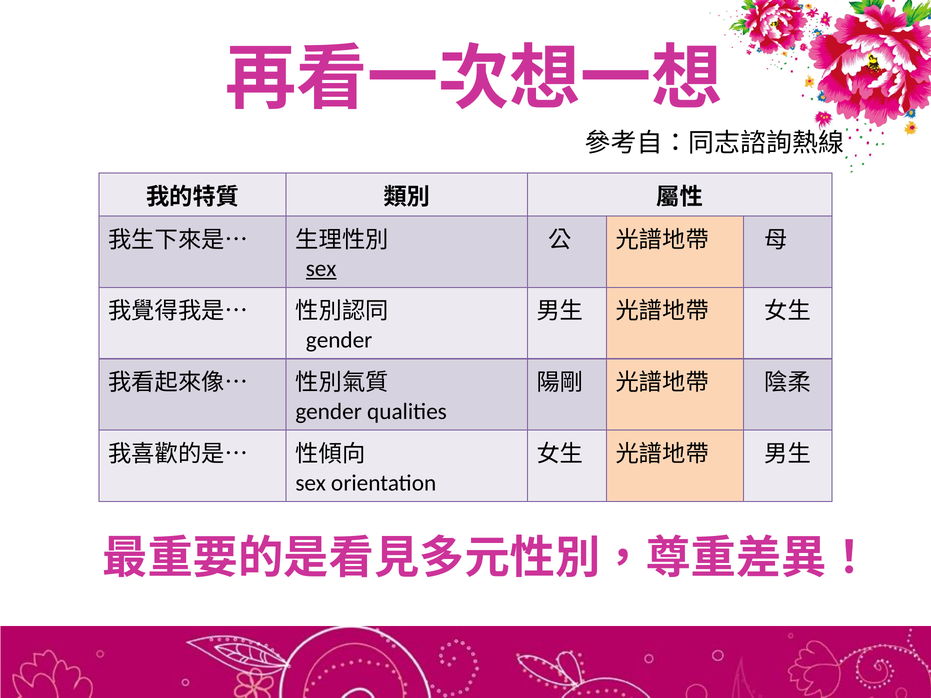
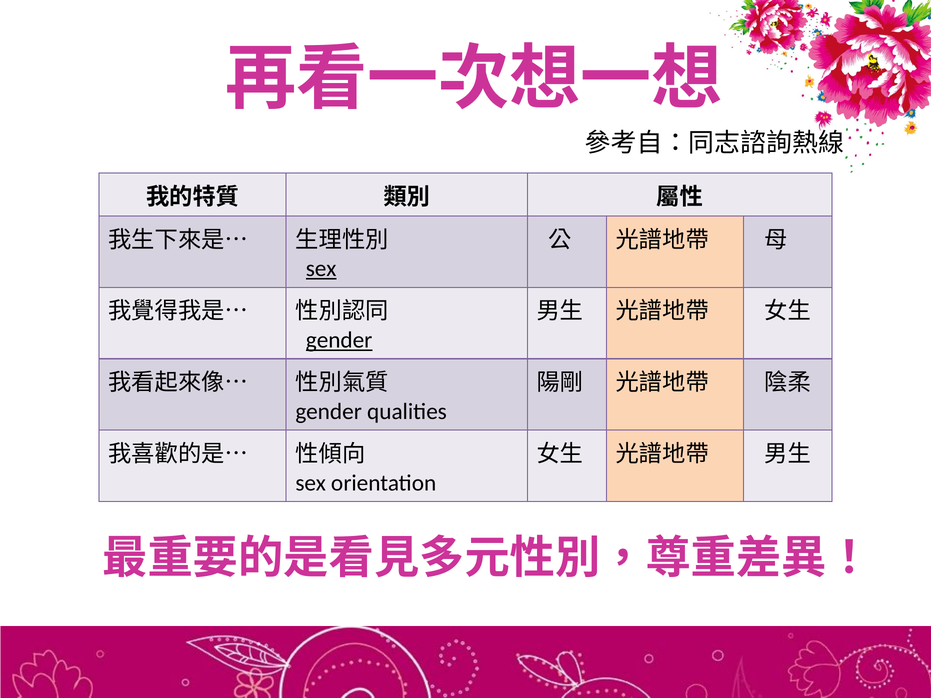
gender at (339, 340) underline: none -> present
